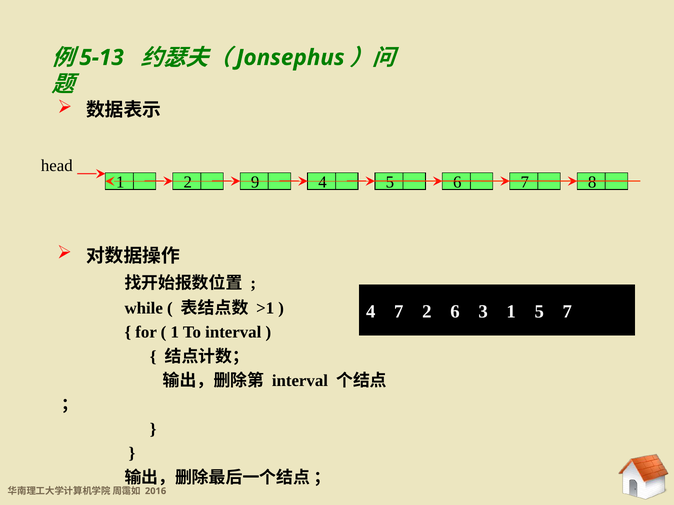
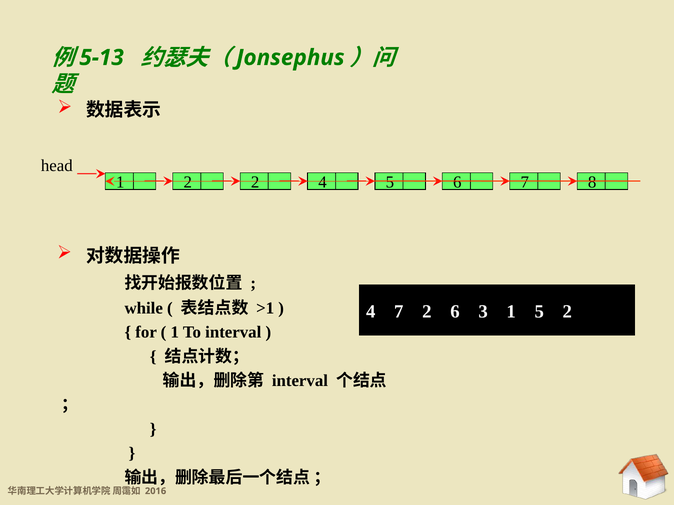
2 9: 9 -> 2
5 7: 7 -> 2
